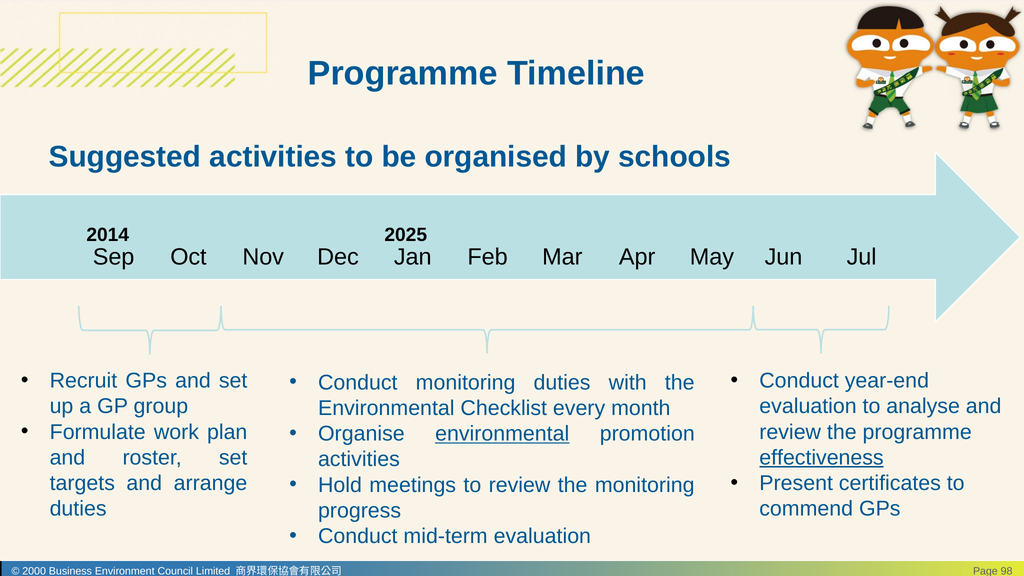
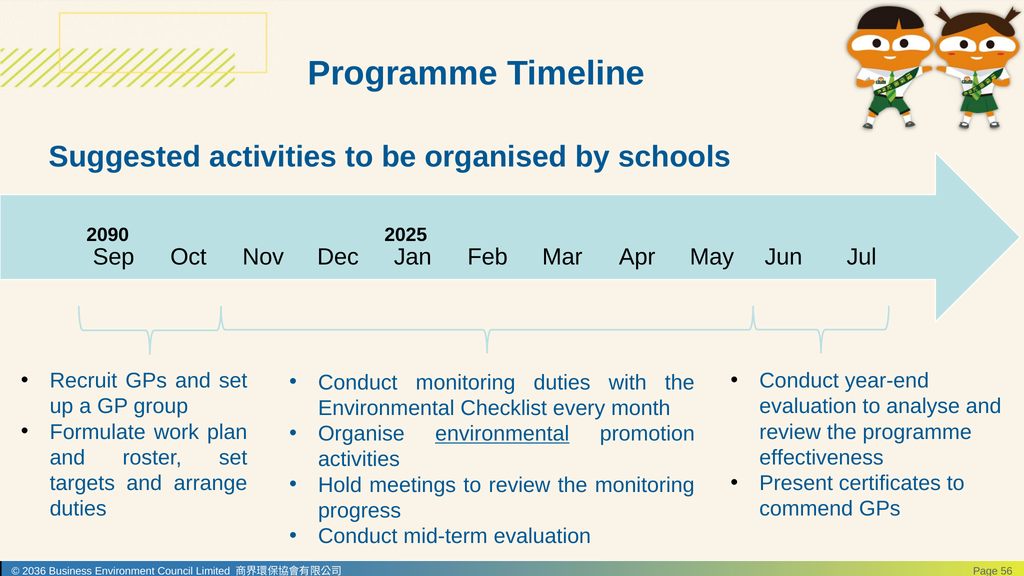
2014: 2014 -> 2090
effectiveness underline: present -> none
2000: 2000 -> 2036
98: 98 -> 56
